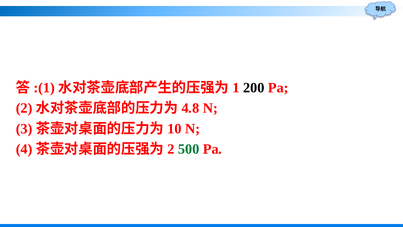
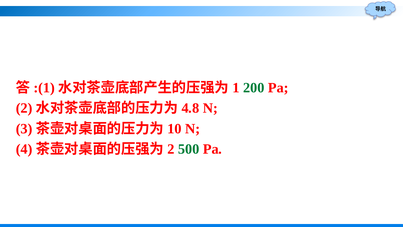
200 colour: black -> green
